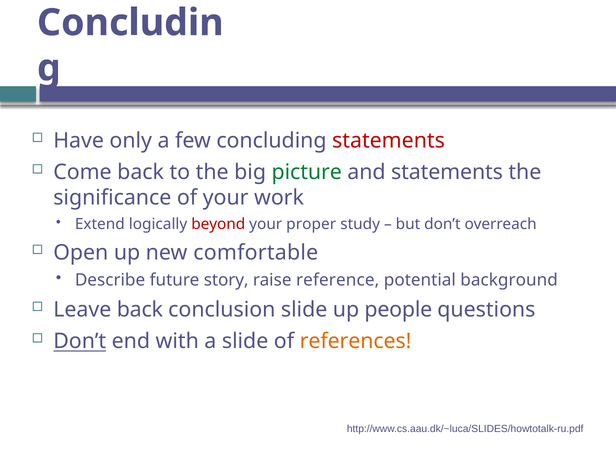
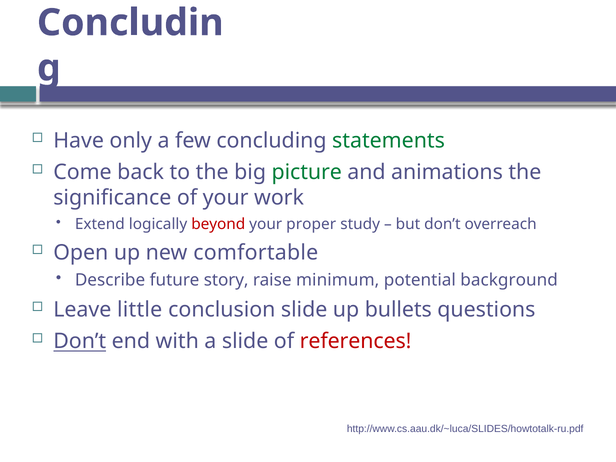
statements at (389, 141) colour: red -> green
and statements: statements -> animations
reference: reference -> minimum
Leave back: back -> little
people: people -> bullets
references colour: orange -> red
